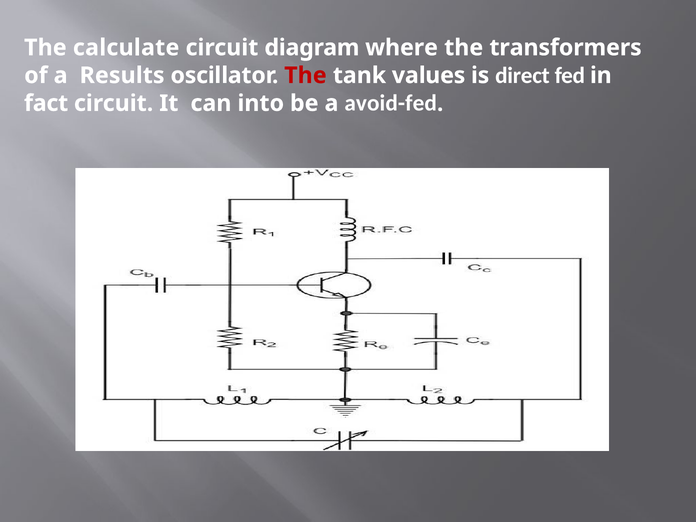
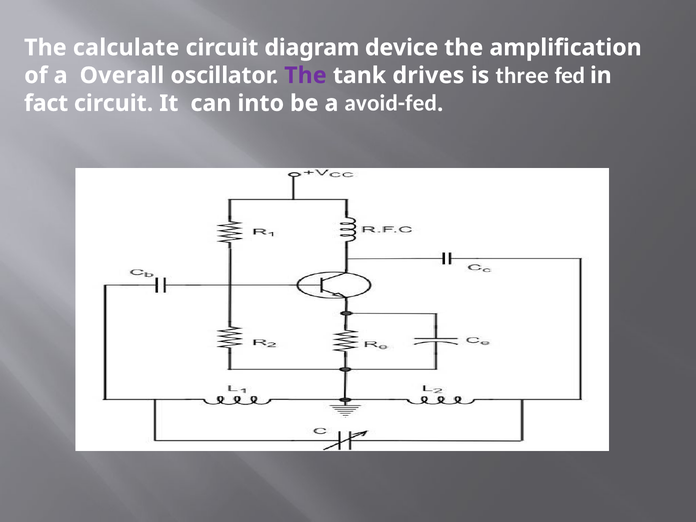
where: where -> device
transformers: transformers -> amplification
Results: Results -> Overall
The at (305, 75) colour: red -> purple
values: values -> drives
direct: direct -> three
